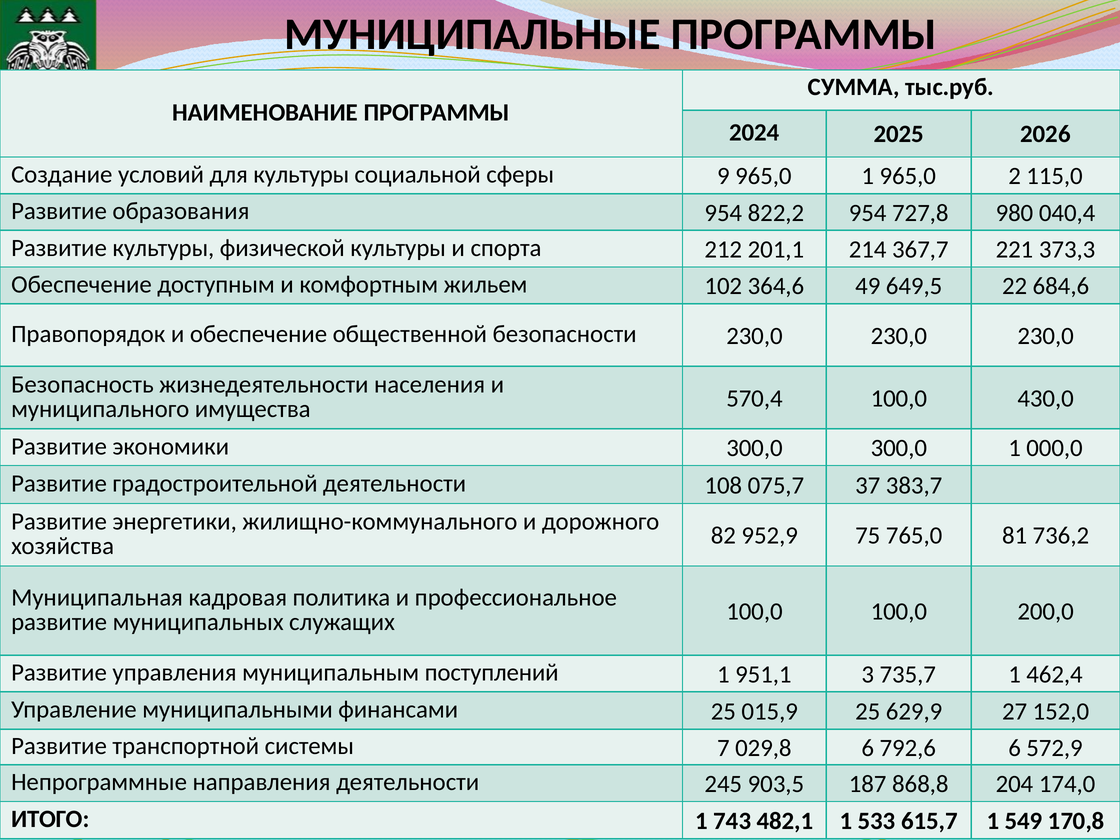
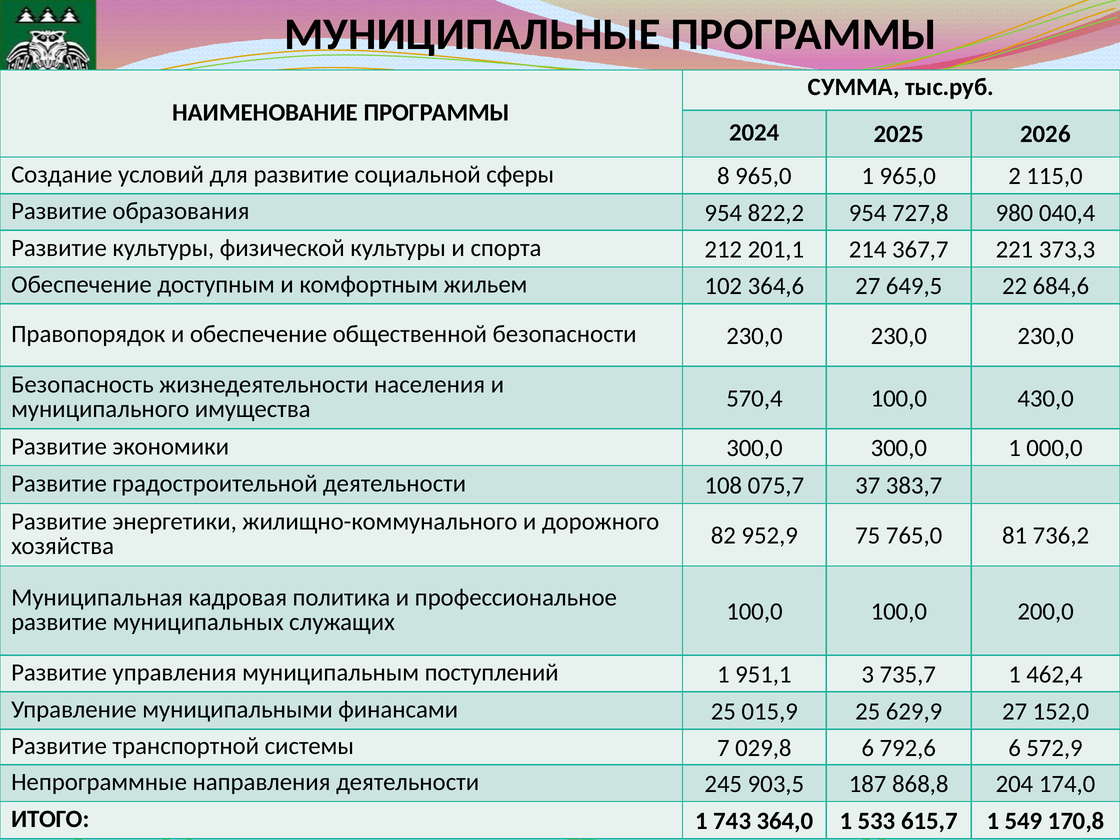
для культуры: культуры -> развитие
9: 9 -> 8
364,6 49: 49 -> 27
482,1: 482,1 -> 364,0
